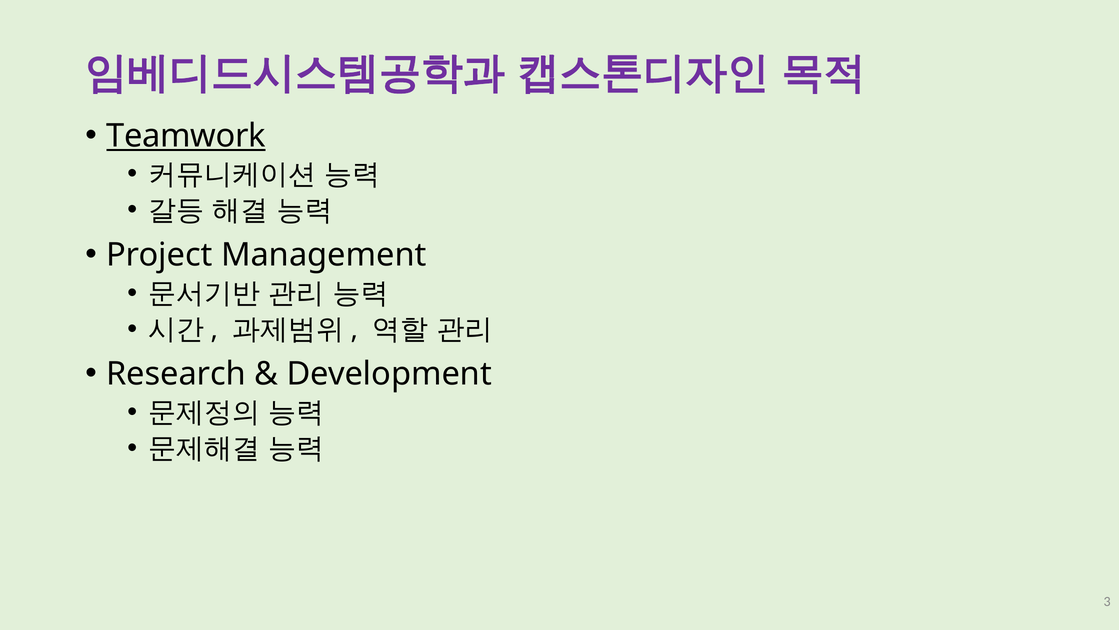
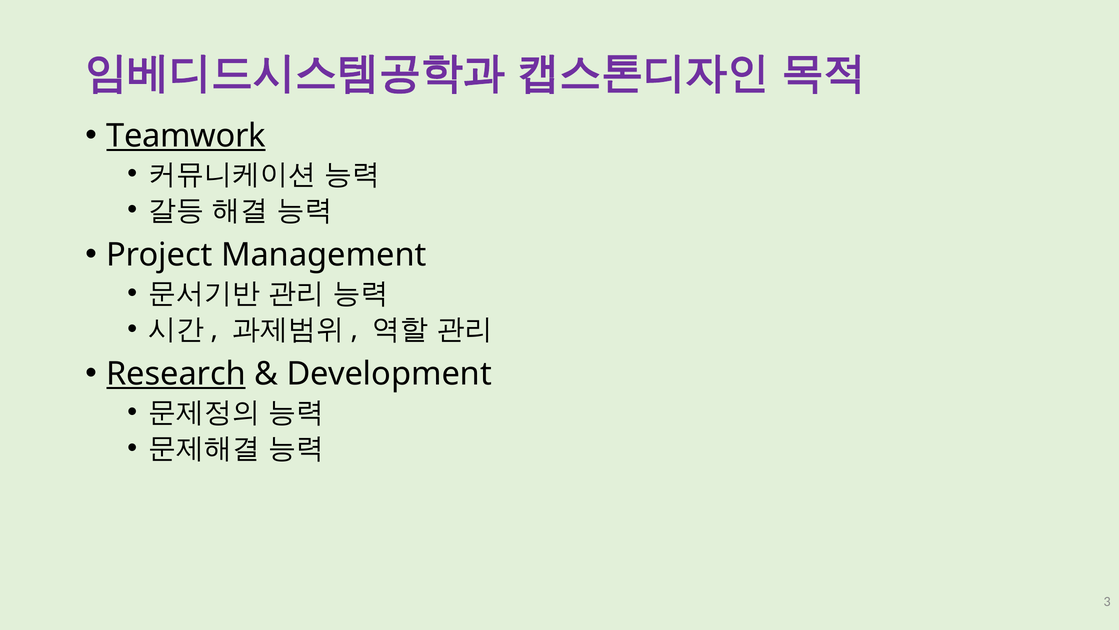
Research underline: none -> present
